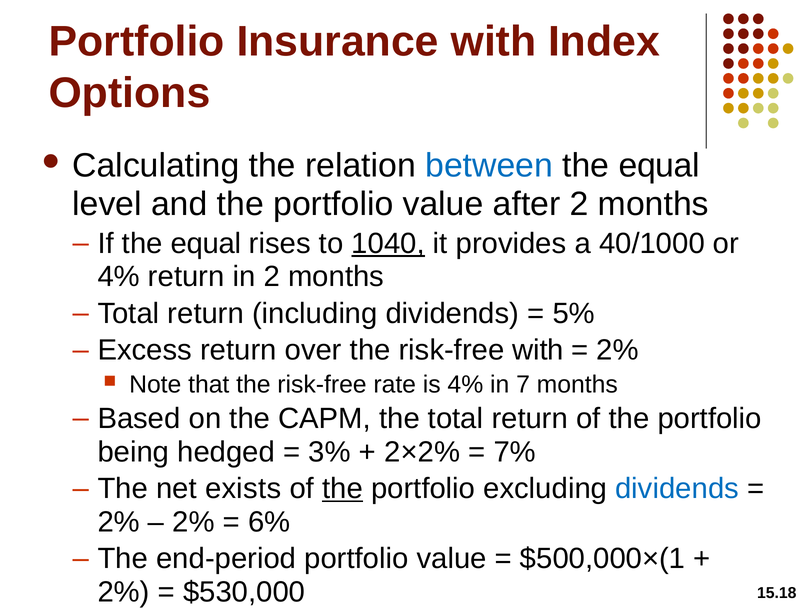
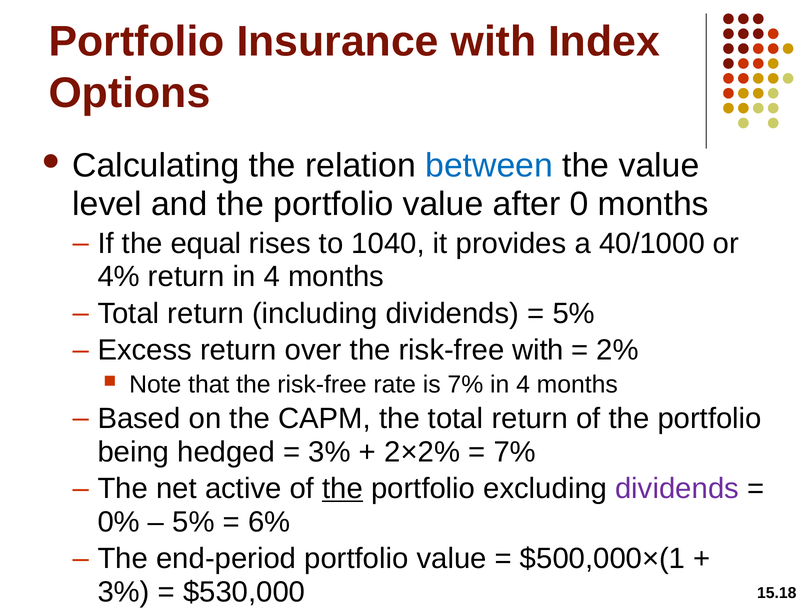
equal at (659, 166): equal -> value
after 2: 2 -> 0
1040 underline: present -> none
return in 2: 2 -> 4
is 4%: 4% -> 7%
7 at (523, 385): 7 -> 4
exists: exists -> active
dividends at (677, 489) colour: blue -> purple
2% at (119, 522): 2% -> 0%
2% at (194, 522): 2% -> 5%
2% at (124, 592): 2% -> 3%
